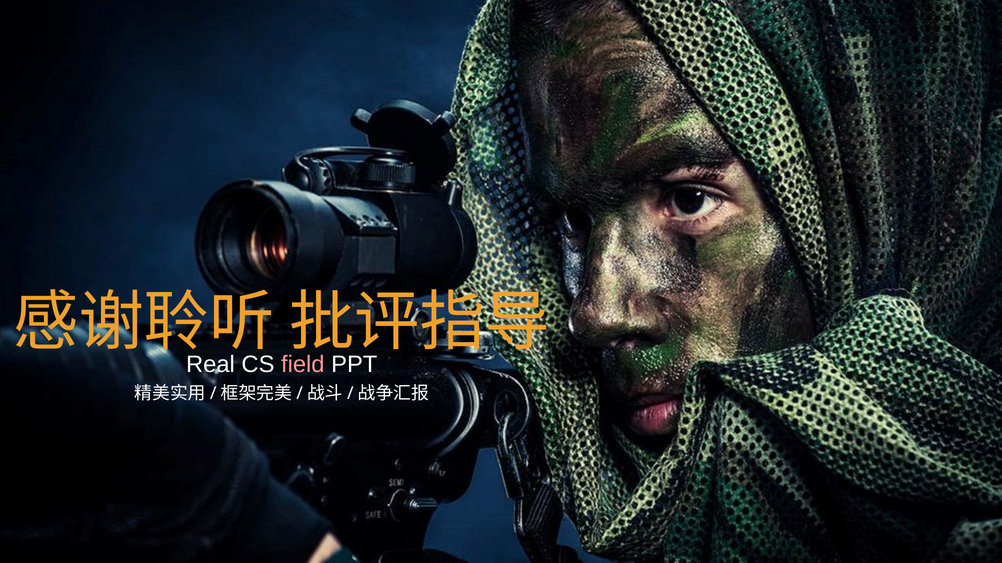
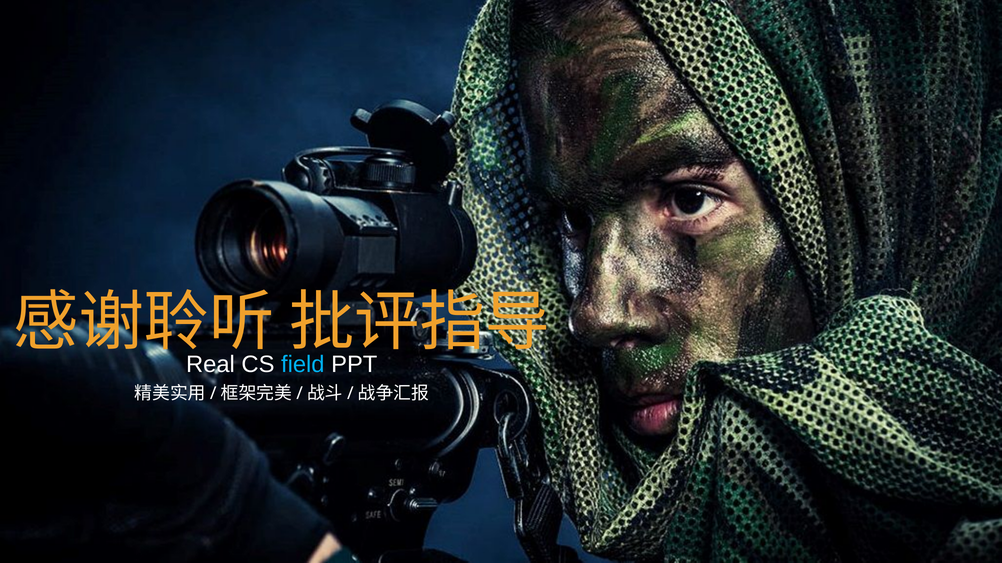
field colour: pink -> light blue
